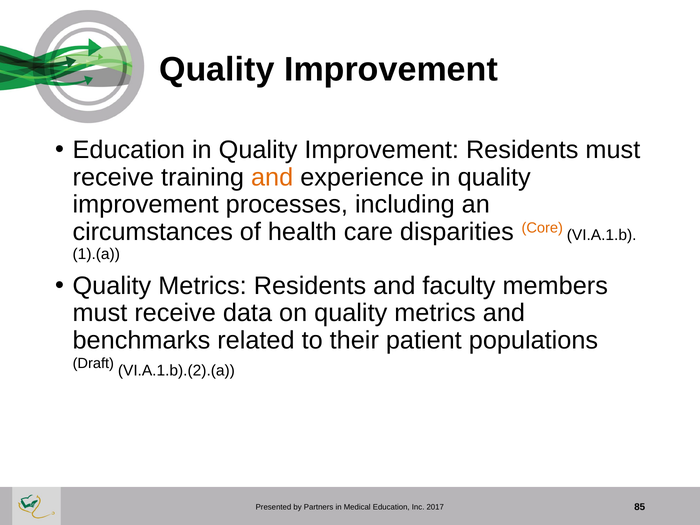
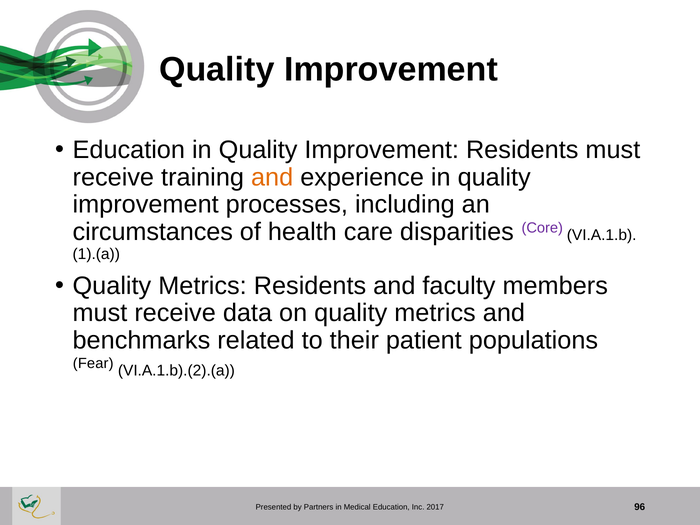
Core colour: orange -> purple
Draft: Draft -> Fear
85: 85 -> 96
